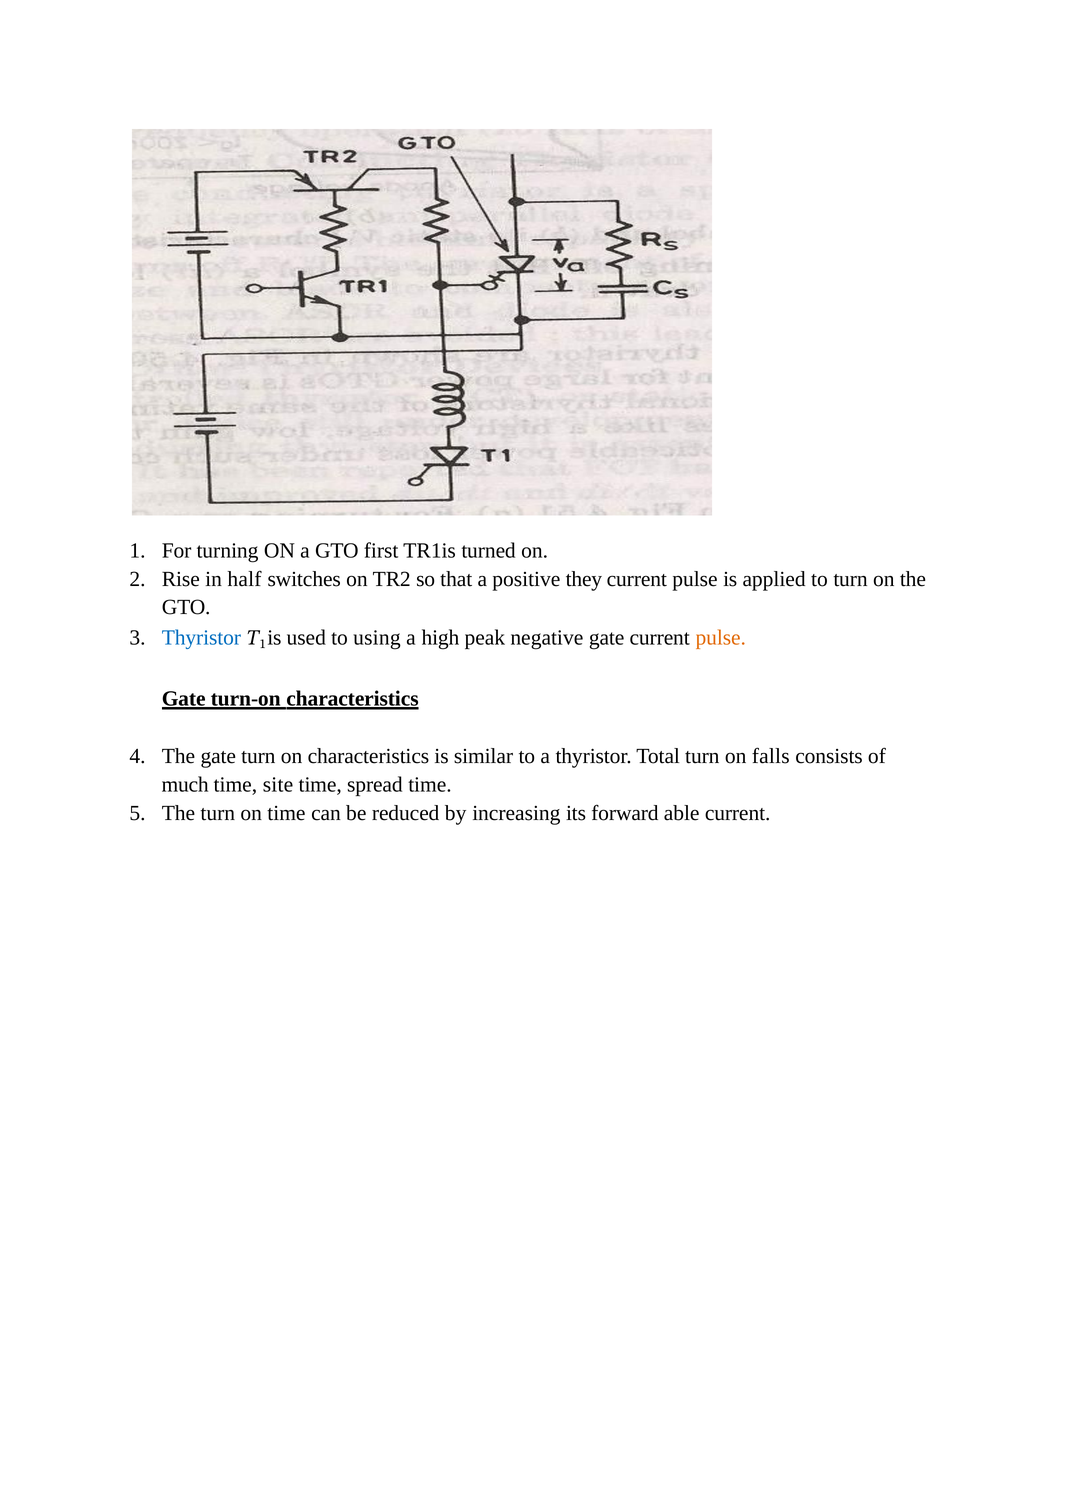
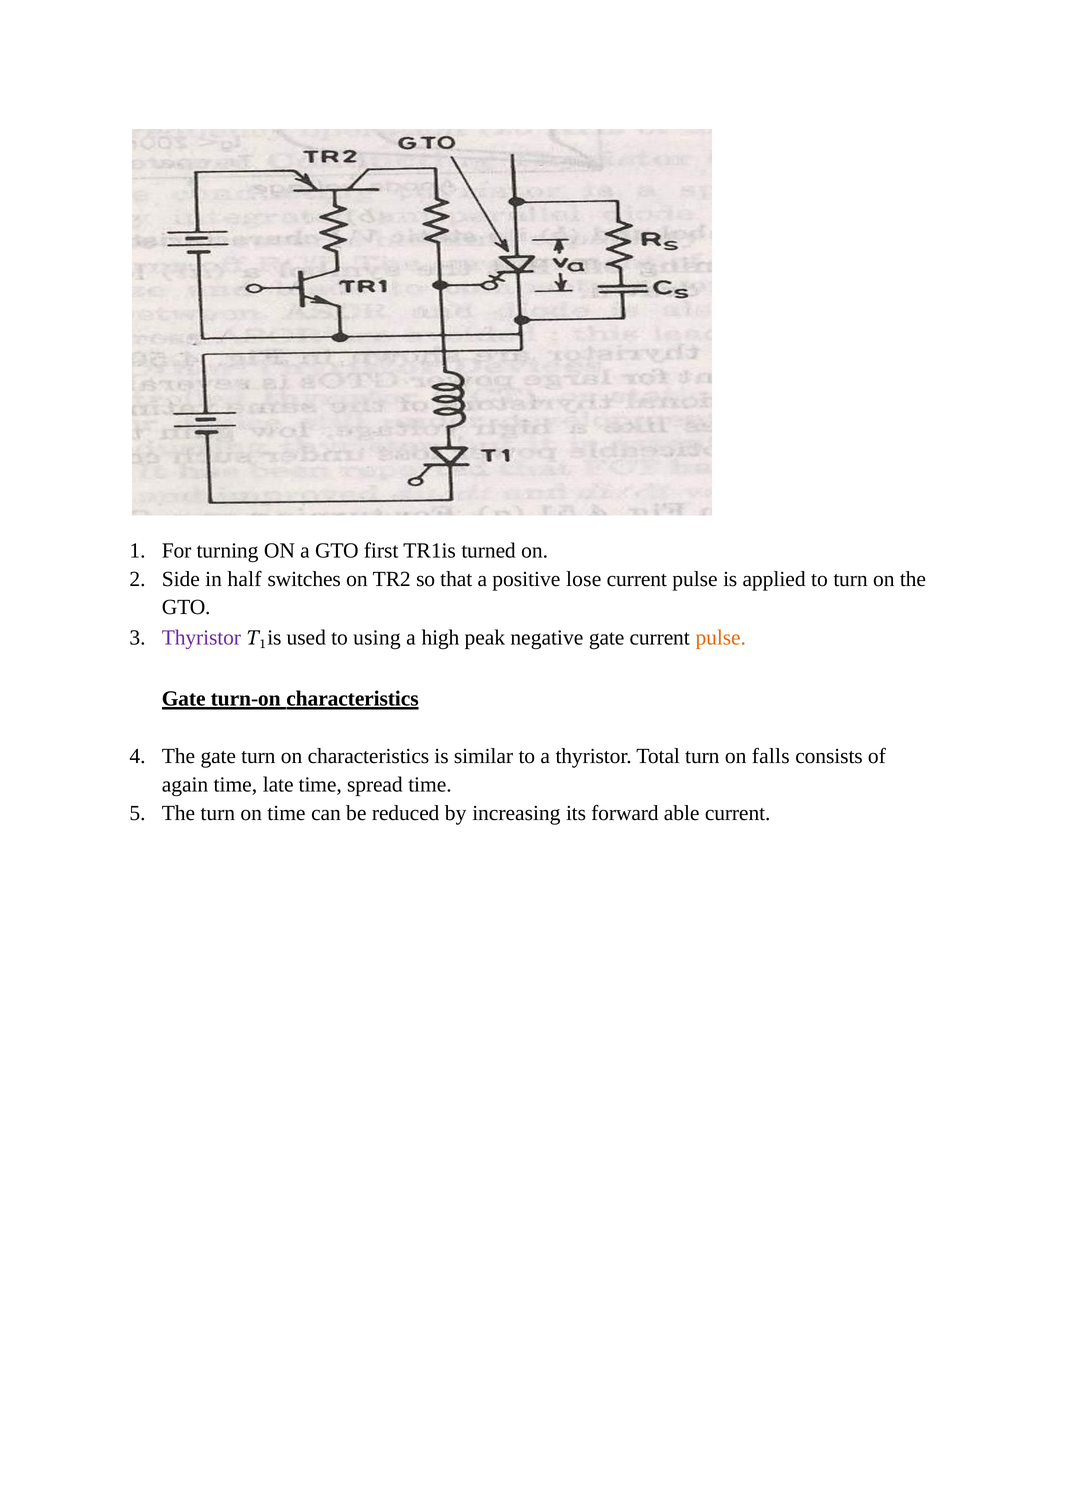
Rise: Rise -> Side
they: they -> lose
Thyristor at (201, 638) colour: blue -> purple
much: much -> again
site: site -> late
